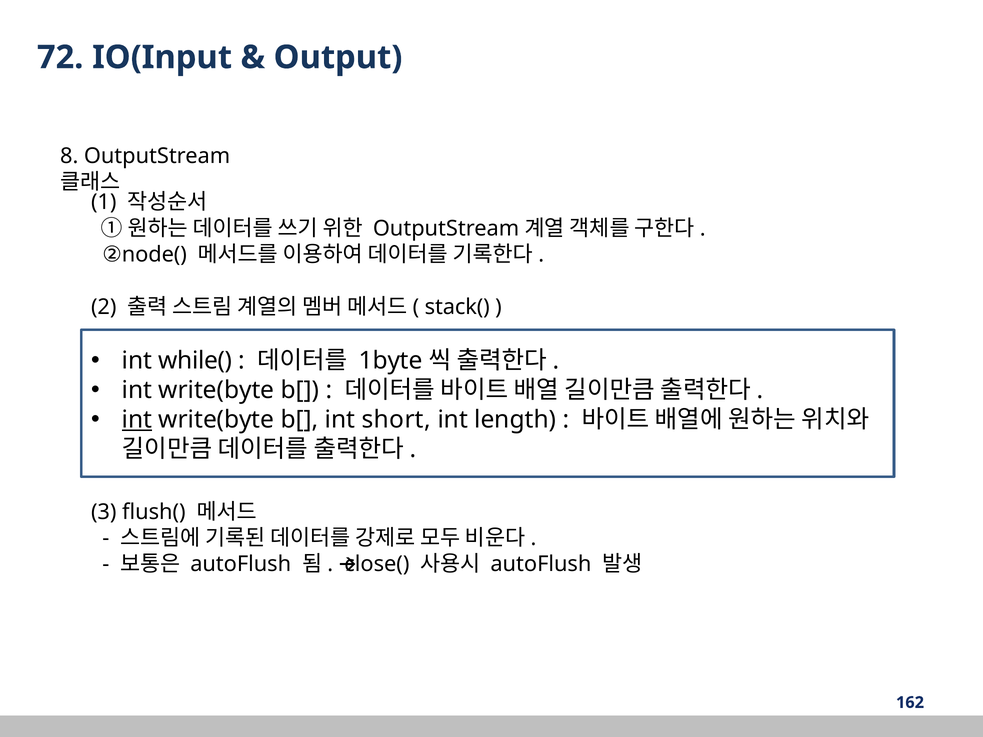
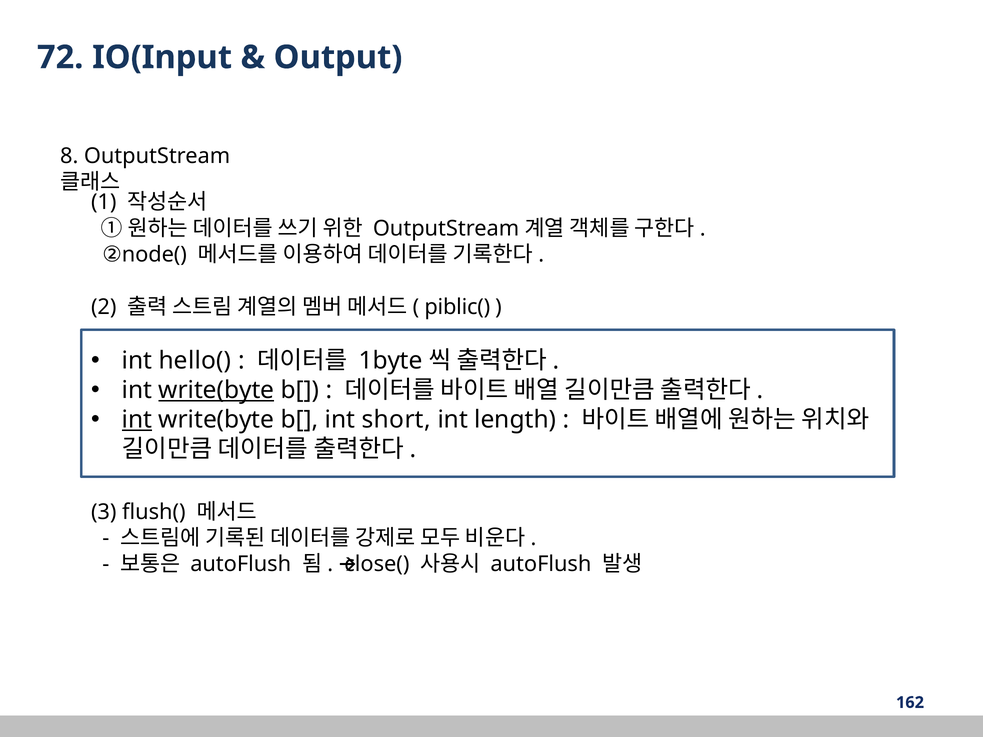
stack(: stack( -> piblic(
while(: while( -> hello(
write(byte at (216, 390) underline: none -> present
